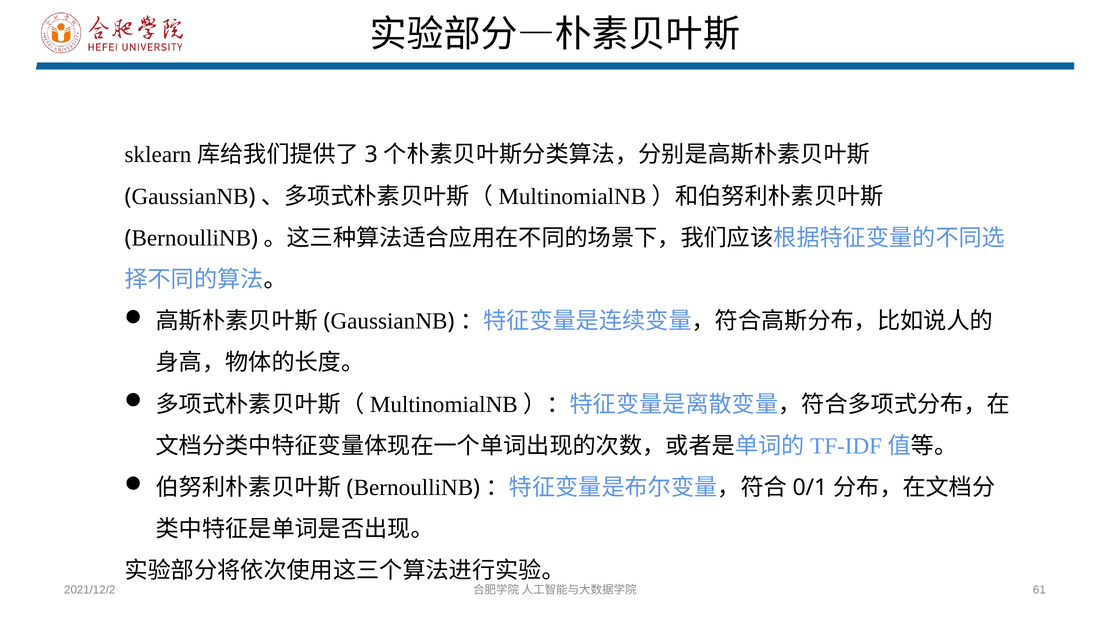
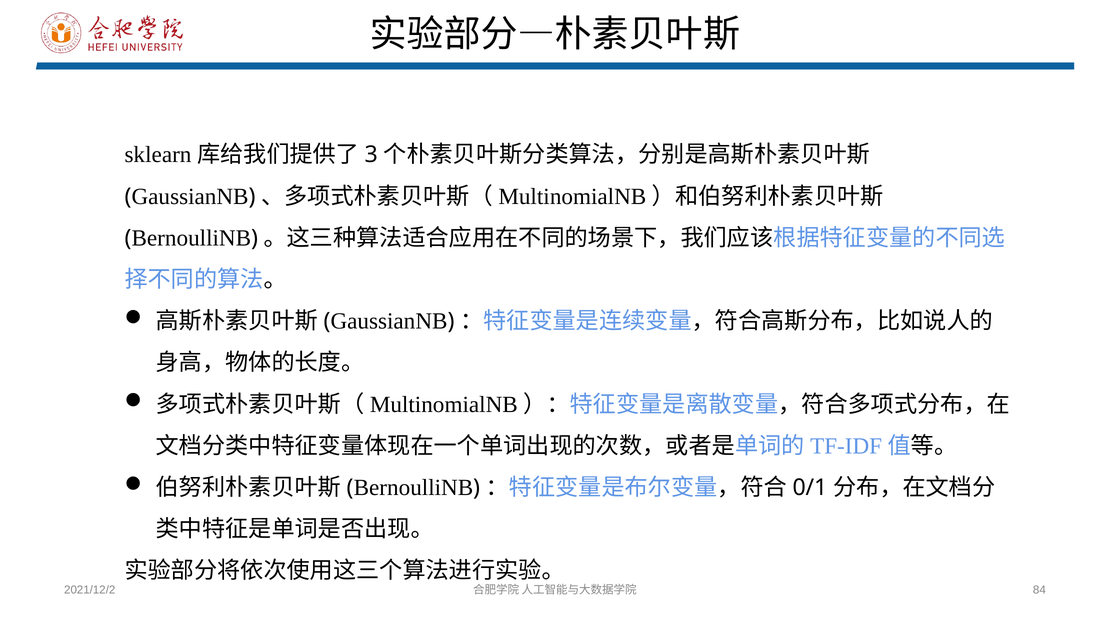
61: 61 -> 84
